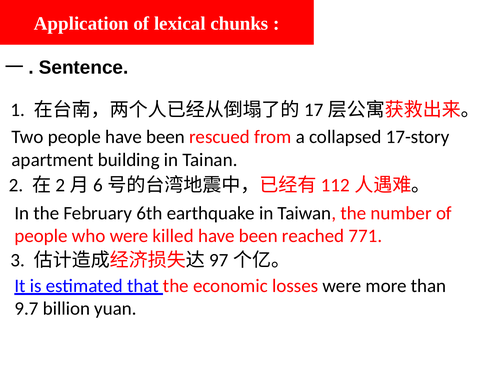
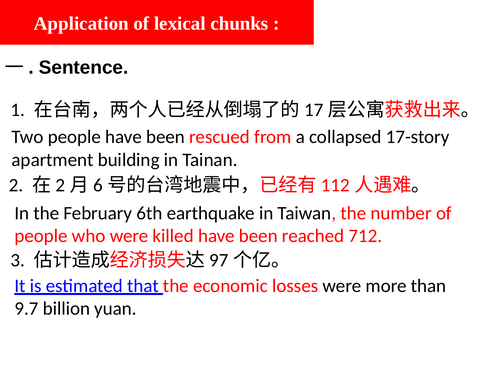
771: 771 -> 712
